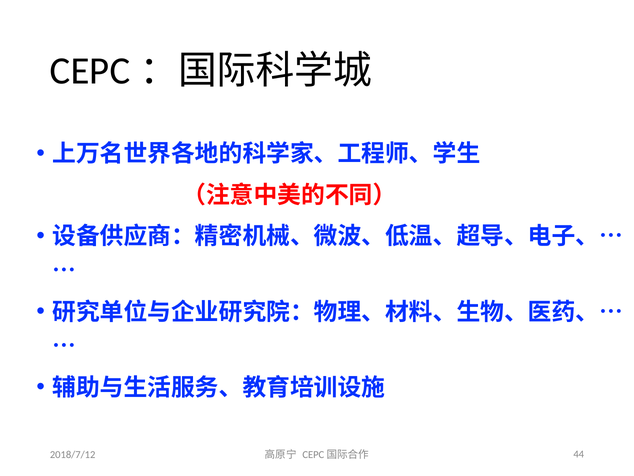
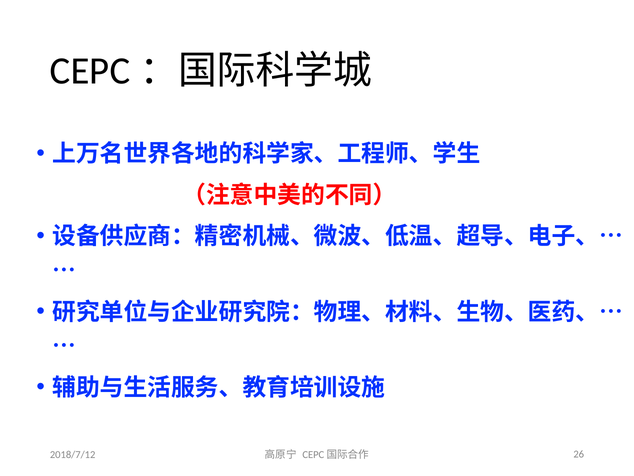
44: 44 -> 26
